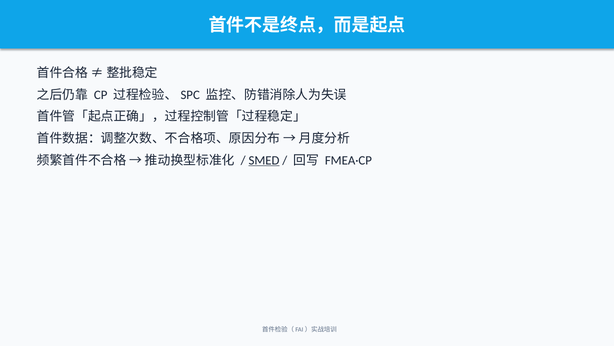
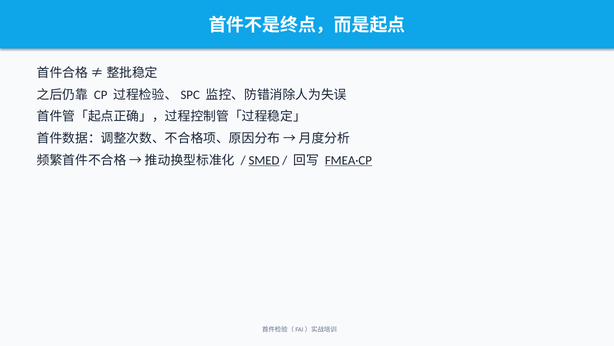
FMEA·CP underline: none -> present
